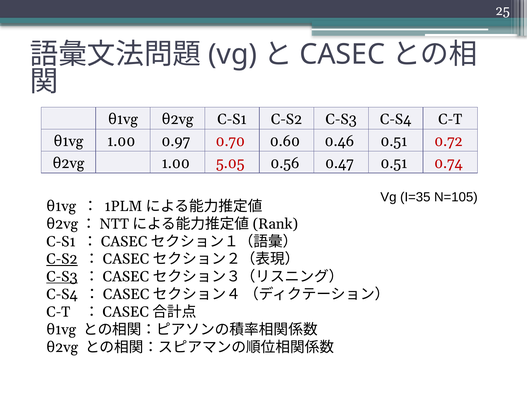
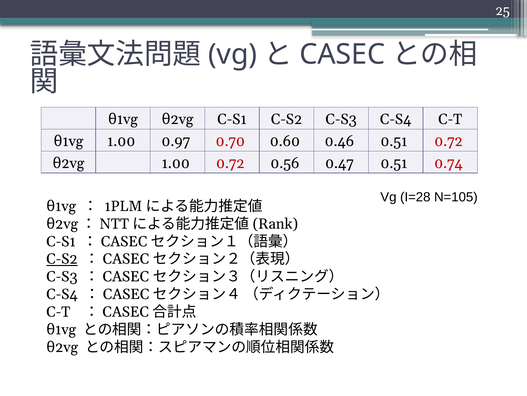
1.00 5.05: 5.05 -> 0.72
I=35: I=35 -> I=28
C-S3 at (62, 276) underline: present -> none
